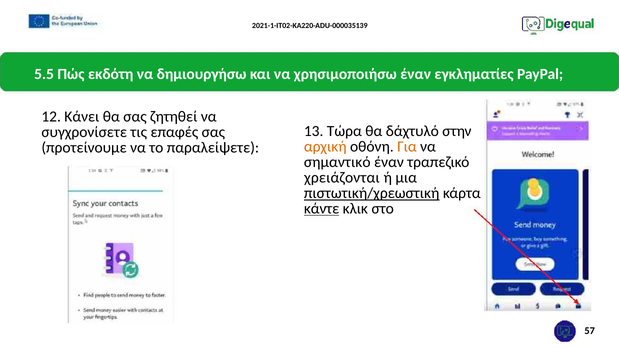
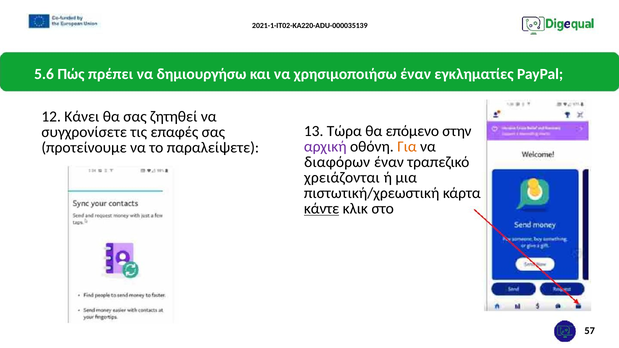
5.5: 5.5 -> 5.6
εκδότη: εκδότη -> πρέπει
δάχτυλό: δάχτυλό -> επόμενο
αρχική colour: orange -> purple
σημαντικό: σημαντικό -> διαφόρων
πιστωτική/χρεωστική underline: present -> none
